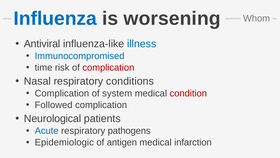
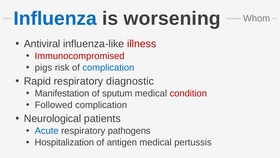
illness colour: blue -> red
Immunocompromised colour: blue -> red
time: time -> pigs
complication at (108, 67) colour: red -> blue
Nasal: Nasal -> Rapid
conditions: conditions -> diagnostic
Complication at (62, 93): Complication -> Manifestation
system: system -> sputum
Epidemiologic: Epidemiologic -> Hospitalization
infarction: infarction -> pertussis
